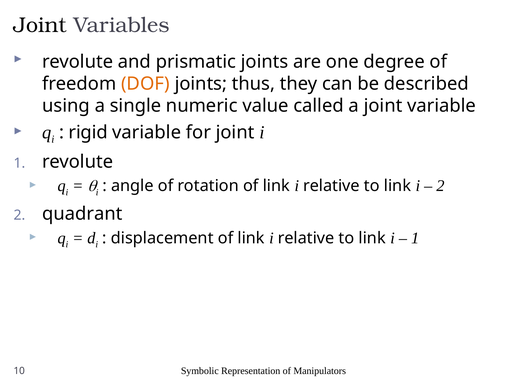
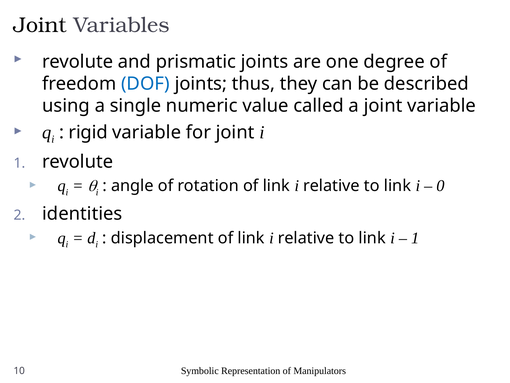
DOF colour: orange -> blue
2 at (440, 186): 2 -> 0
quadrant: quadrant -> identities
